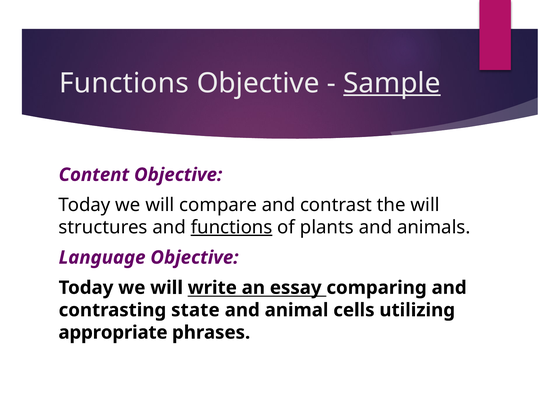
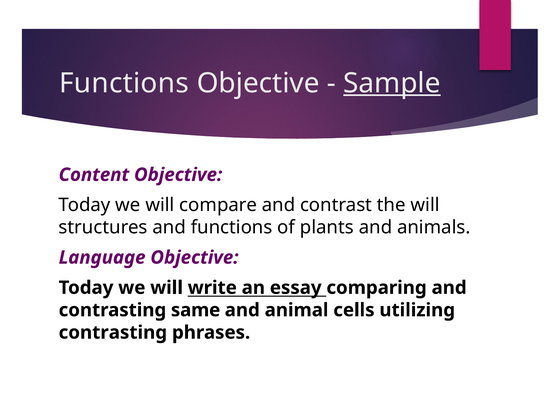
functions at (232, 227) underline: present -> none
state: state -> same
appropriate at (113, 333): appropriate -> contrasting
